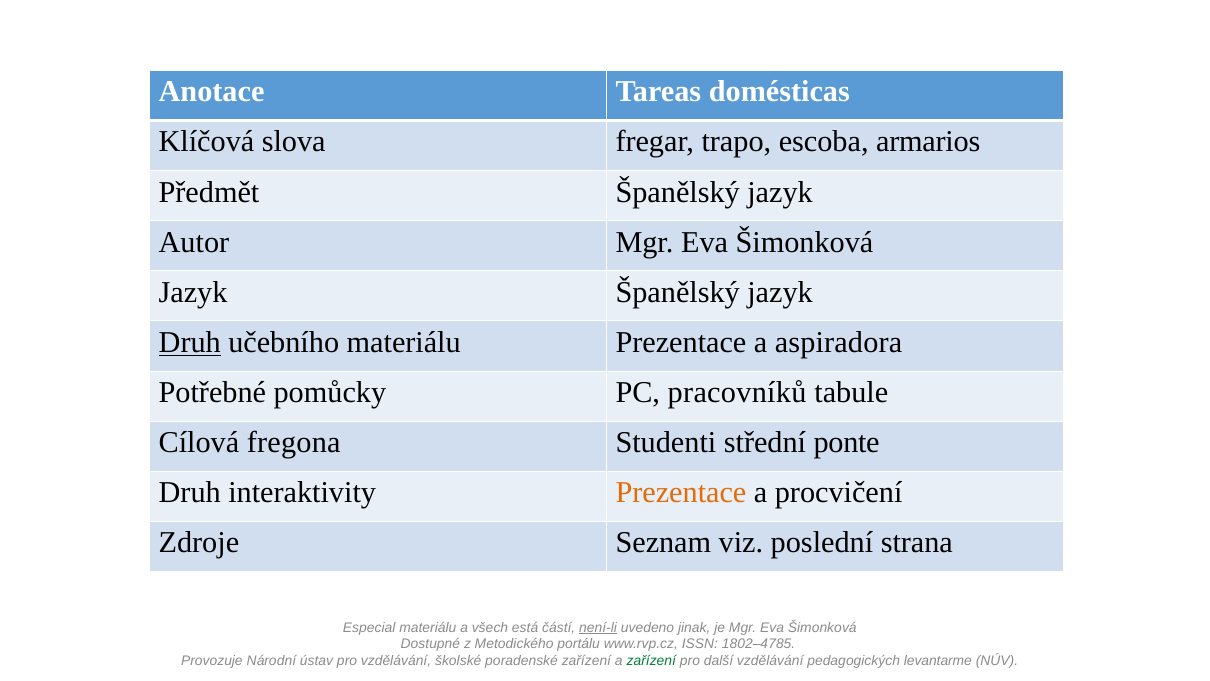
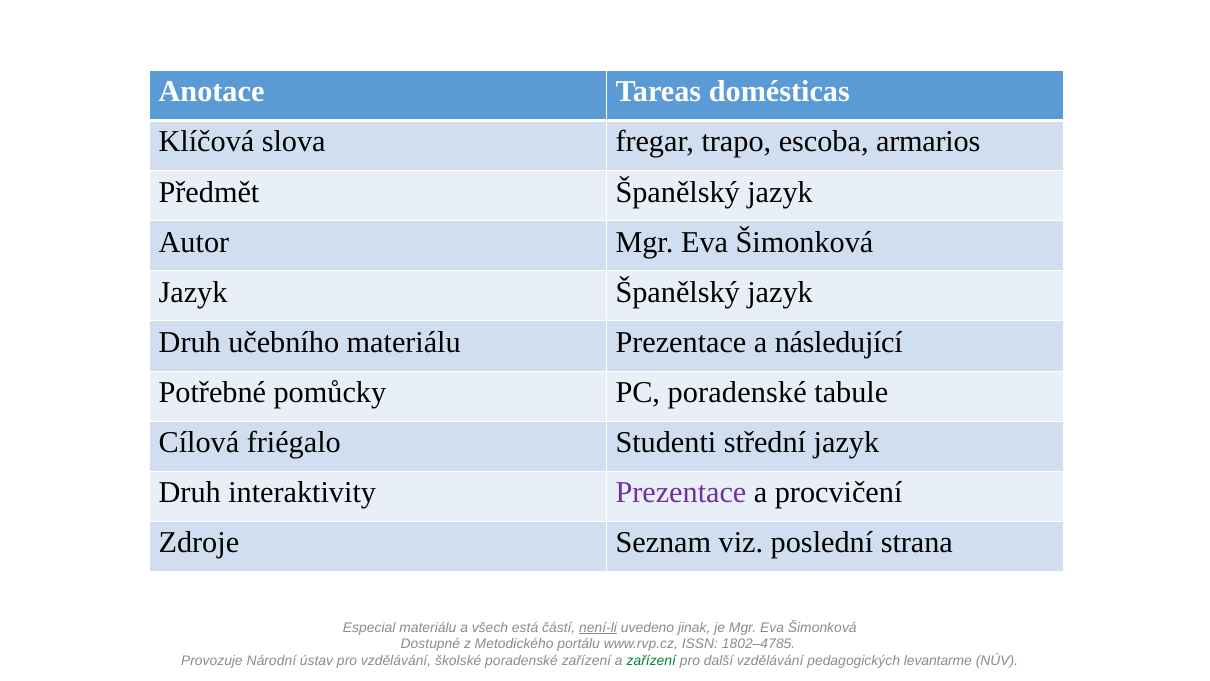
Druh at (190, 342) underline: present -> none
aspiradora: aspiradora -> následující
PC pracovníků: pracovníků -> poradenské
fregona: fregona -> friégalo
střední ponte: ponte -> jazyk
Prezentace at (681, 493) colour: orange -> purple
